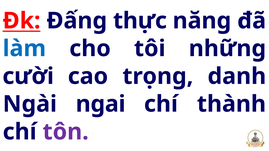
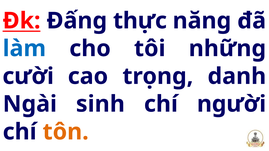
ngai: ngai -> sinh
thành: thành -> người
tôn colour: purple -> orange
